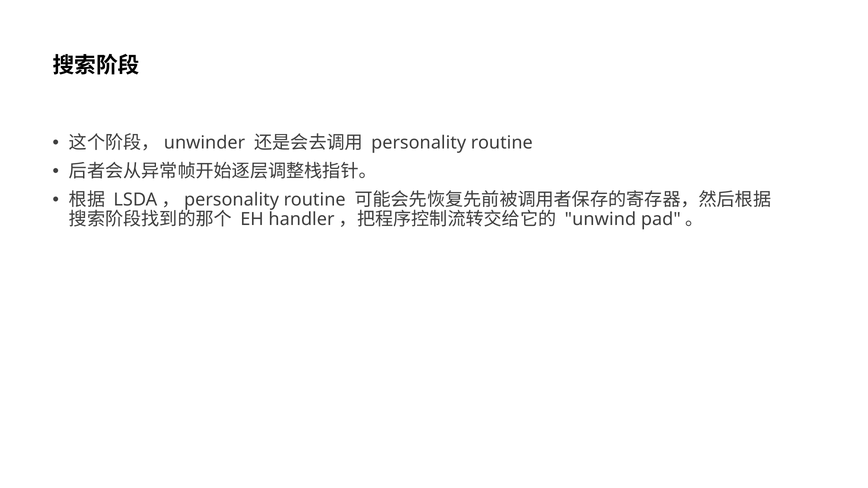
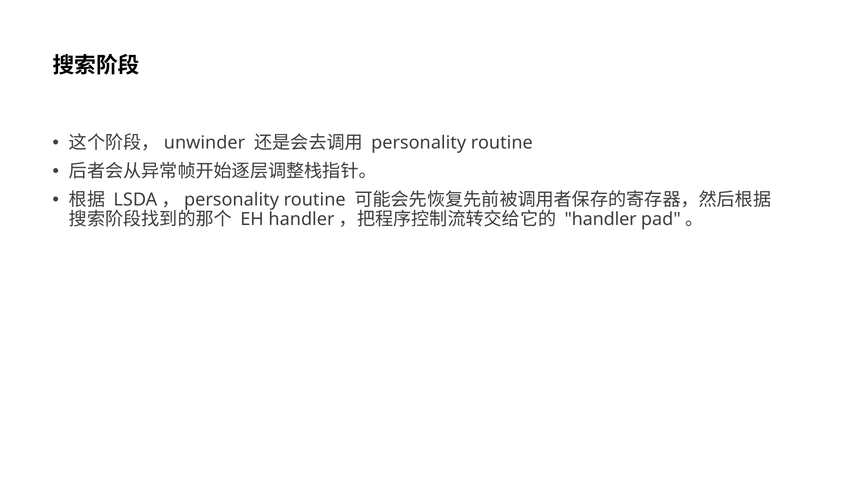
unwind at (600, 220): unwind -> handler
